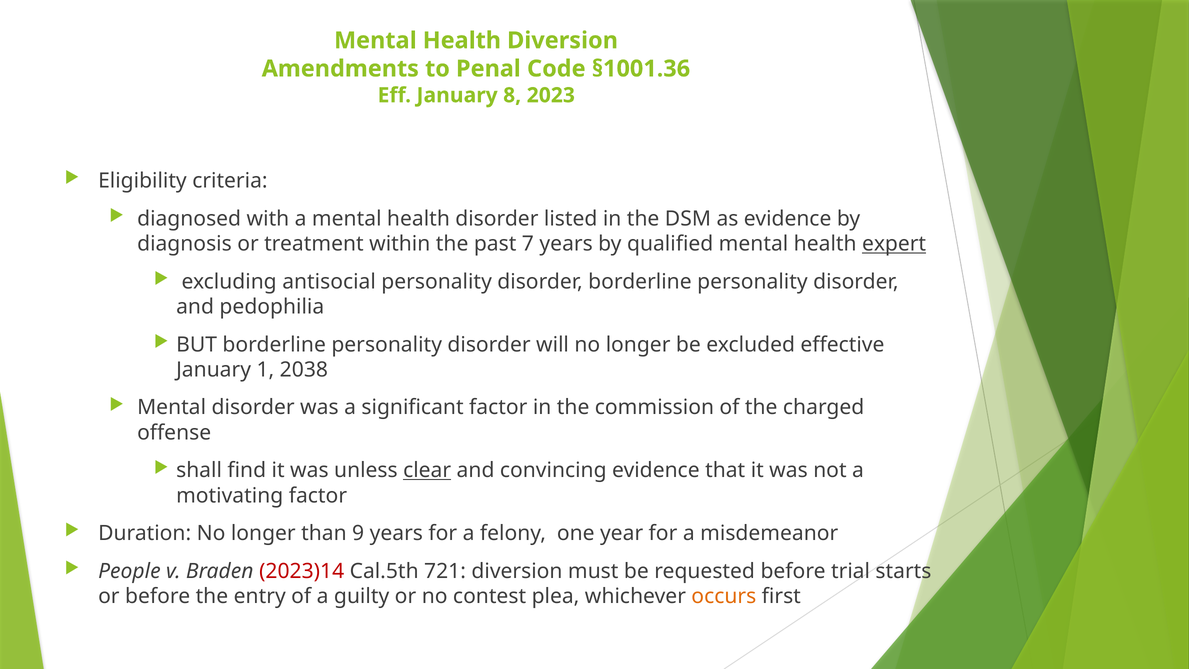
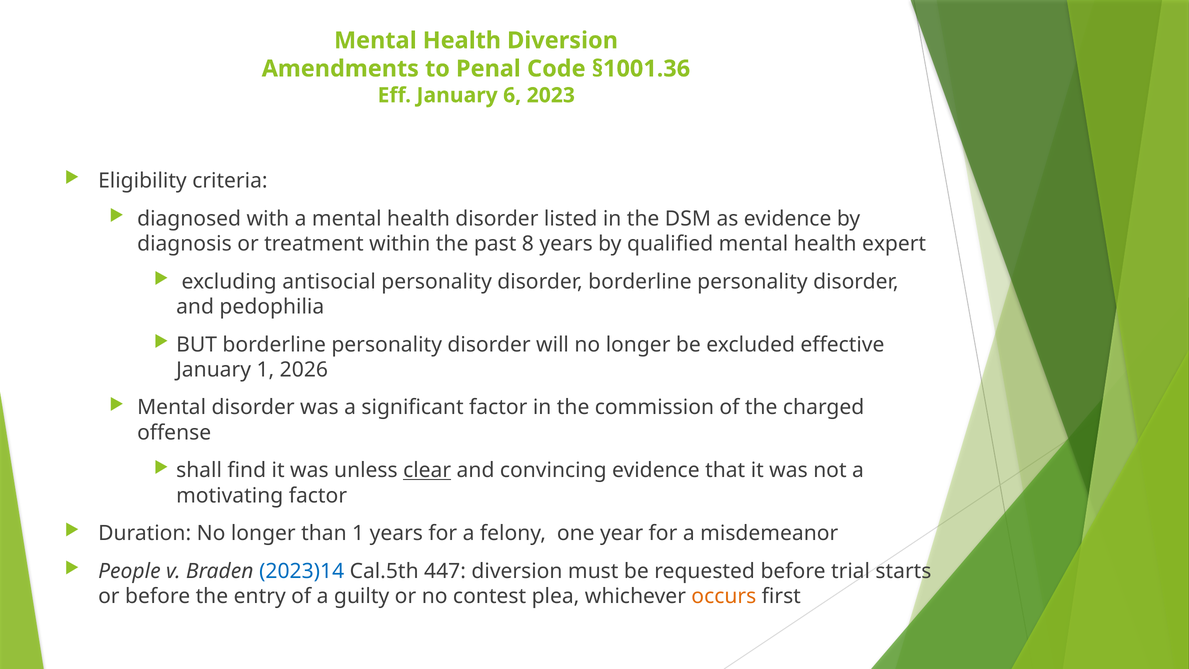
8: 8 -> 6
7: 7 -> 8
expert underline: present -> none
2038: 2038 -> 2026
than 9: 9 -> 1
2023)14 colour: red -> blue
721: 721 -> 447
